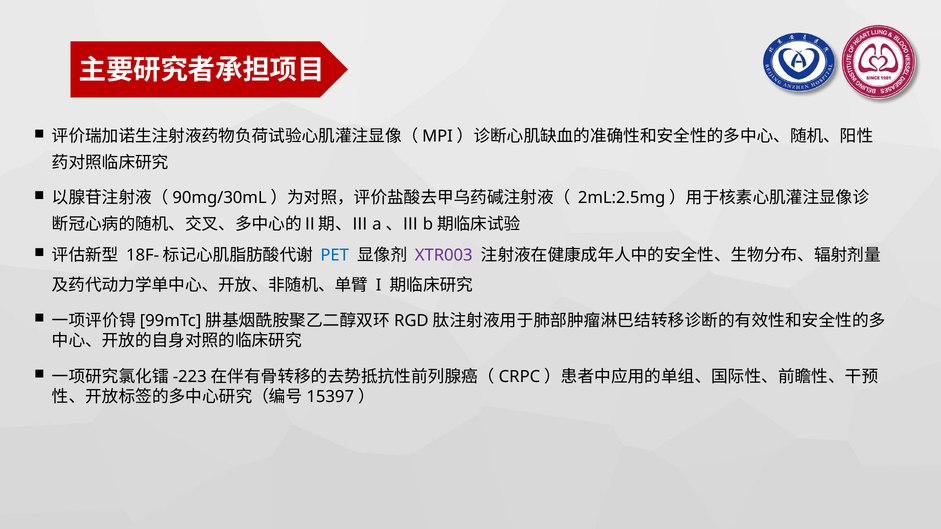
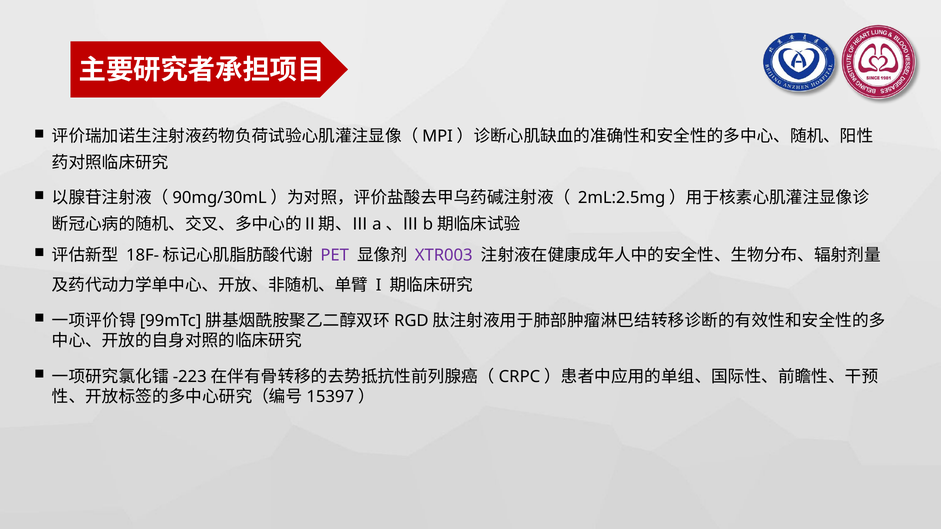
PET colour: blue -> purple
